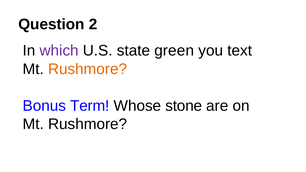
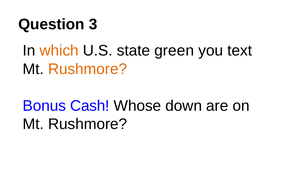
2: 2 -> 3
which colour: purple -> orange
Term: Term -> Cash
stone: stone -> down
